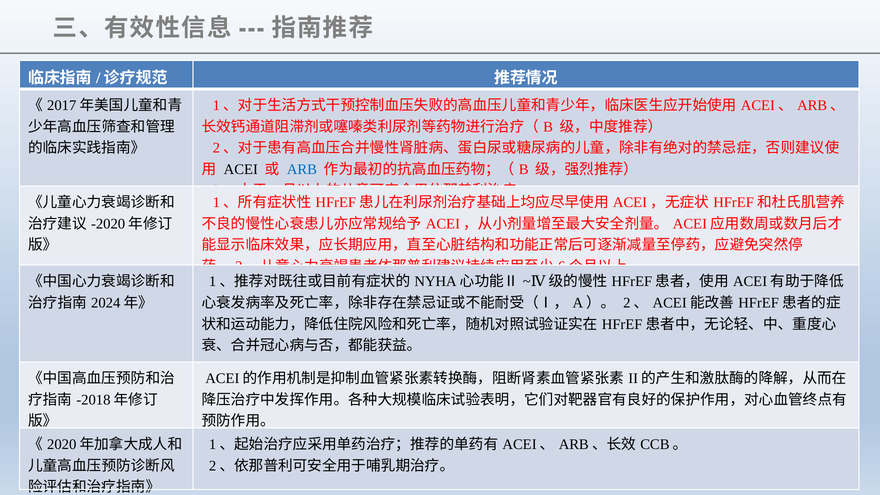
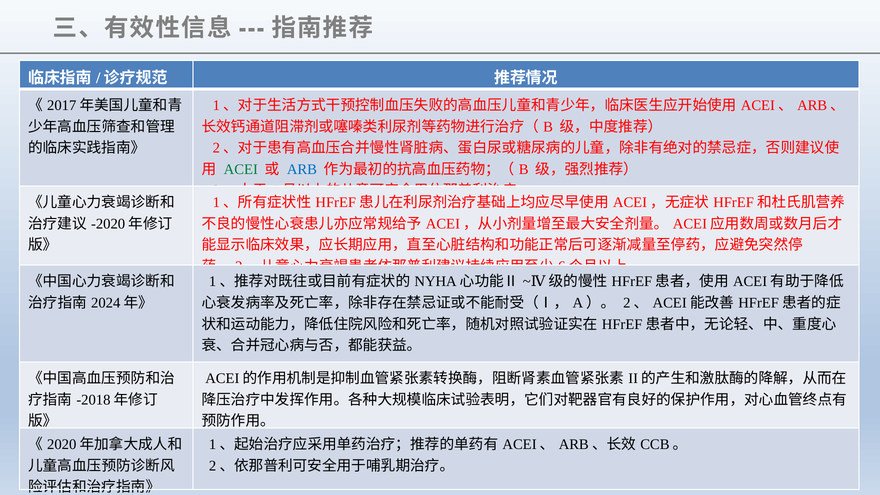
ACEI colour: black -> green
